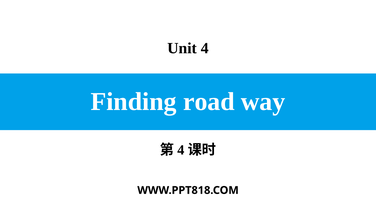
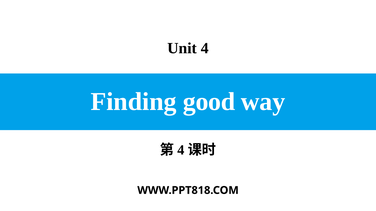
road: road -> good
